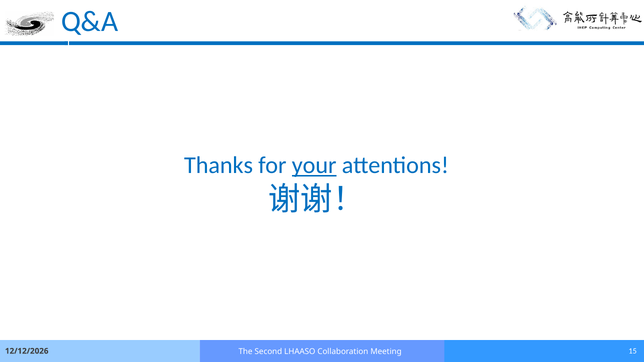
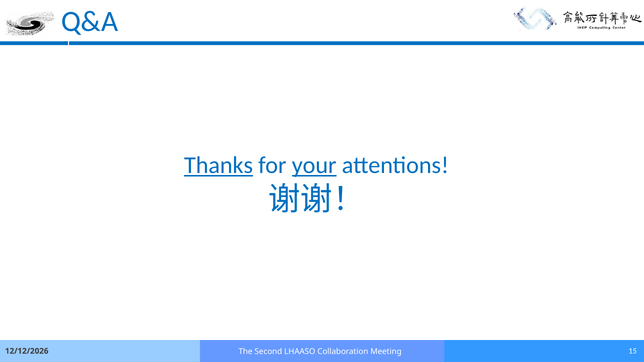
Thanks underline: none -> present
